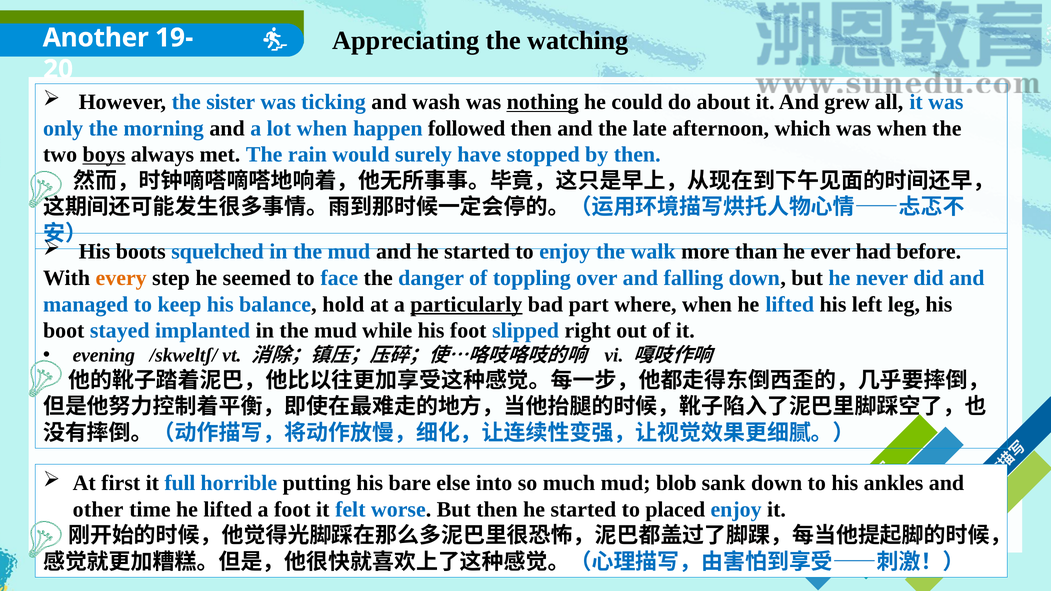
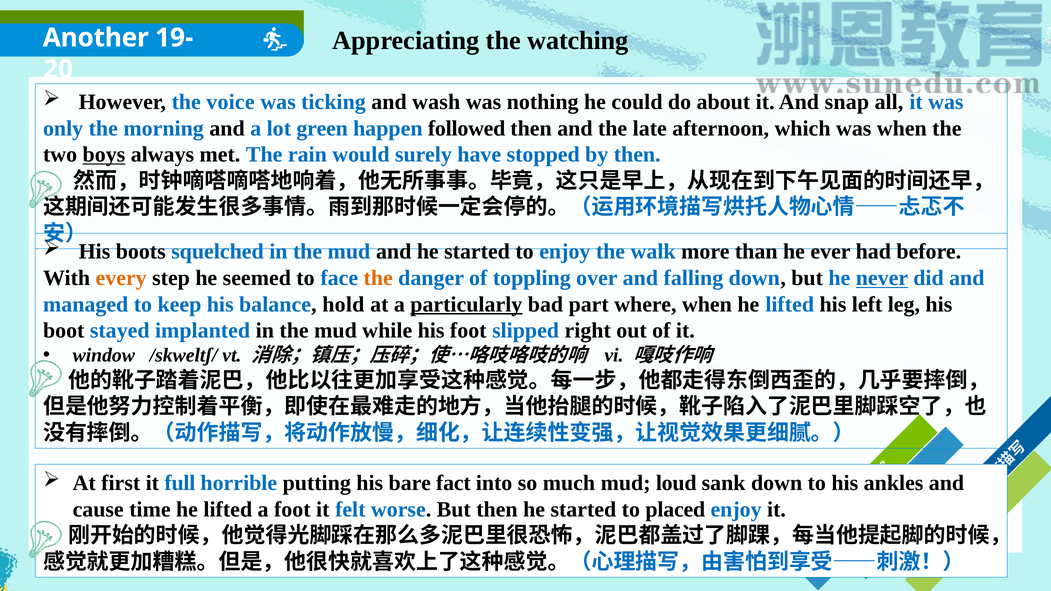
sister: sister -> voice
nothing underline: present -> none
grew: grew -> snap
lot when: when -> green
the at (378, 278) colour: black -> orange
never underline: none -> present
evening: evening -> window
else: else -> fact
blob: blob -> loud
other: other -> cause
